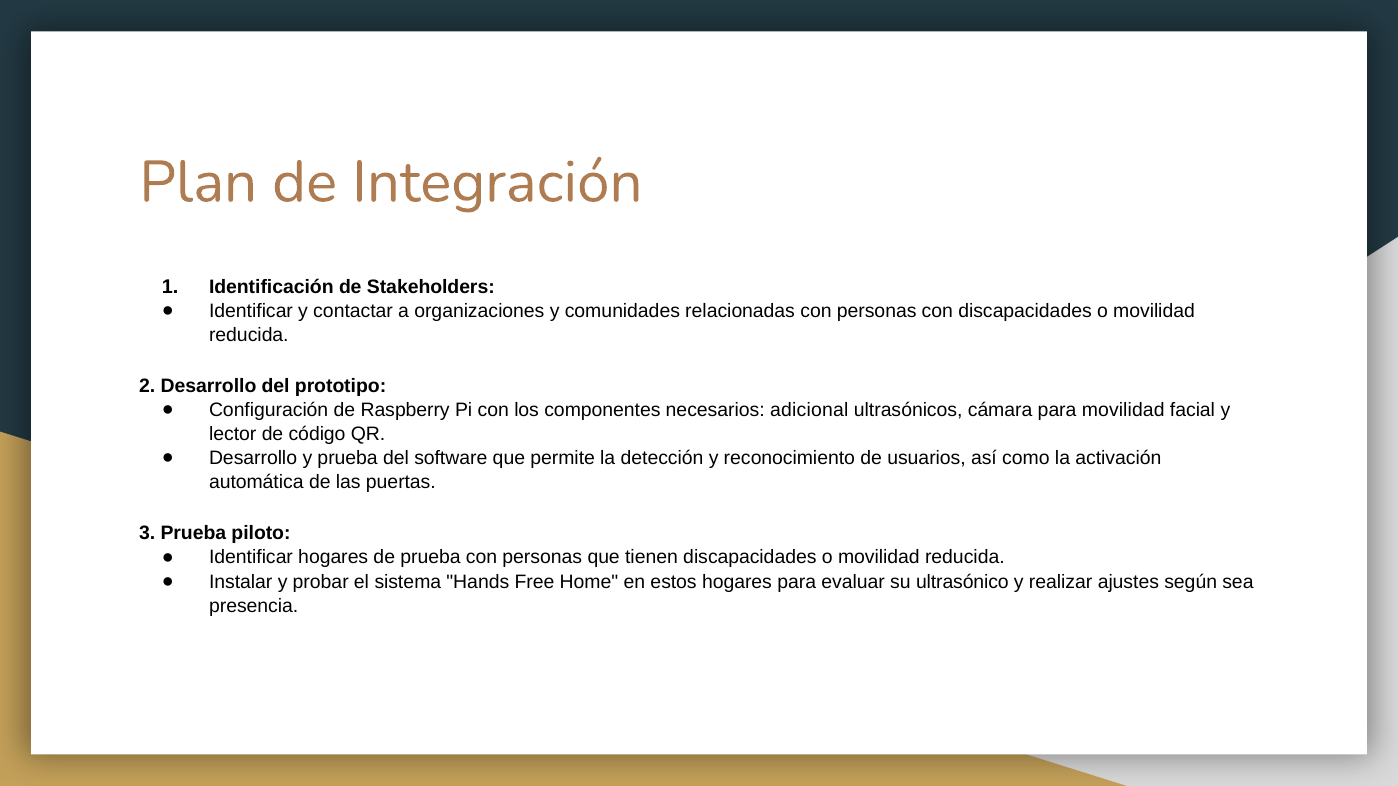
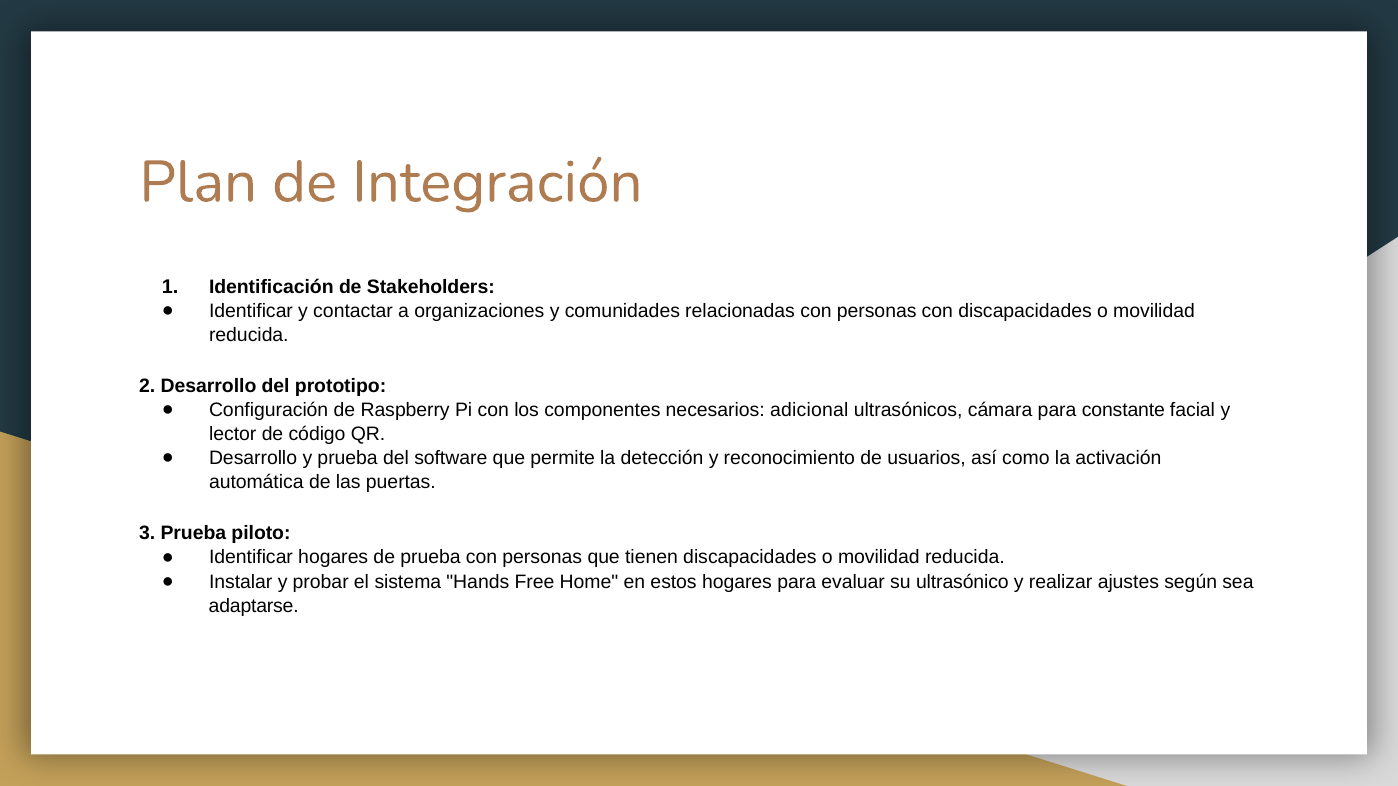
para movilidad: movilidad -> constante
presencia: presencia -> adaptarse
